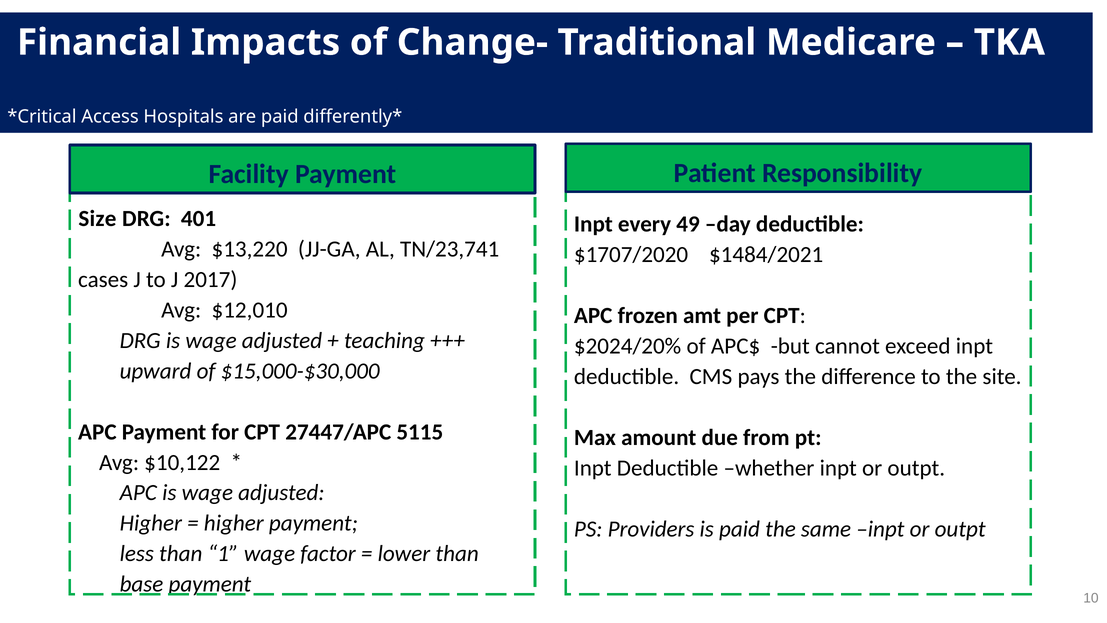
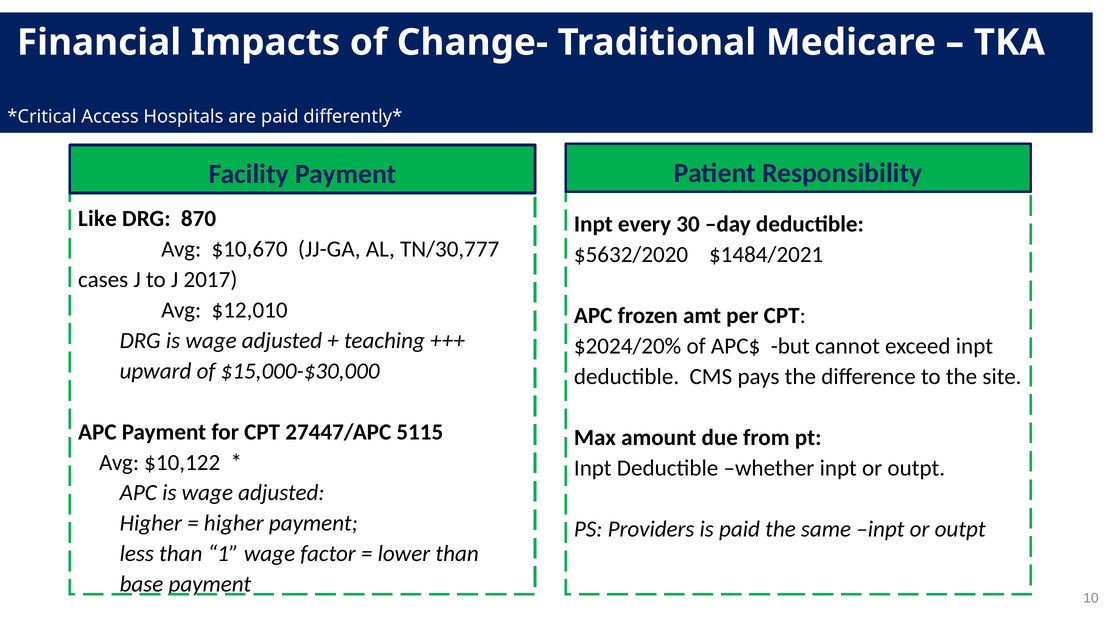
Size: Size -> Like
401: 401 -> 870
49: 49 -> 30
$13,220: $13,220 -> $10,670
TN/23,741: TN/23,741 -> TN/30,777
$1707/2020: $1707/2020 -> $5632/2020
